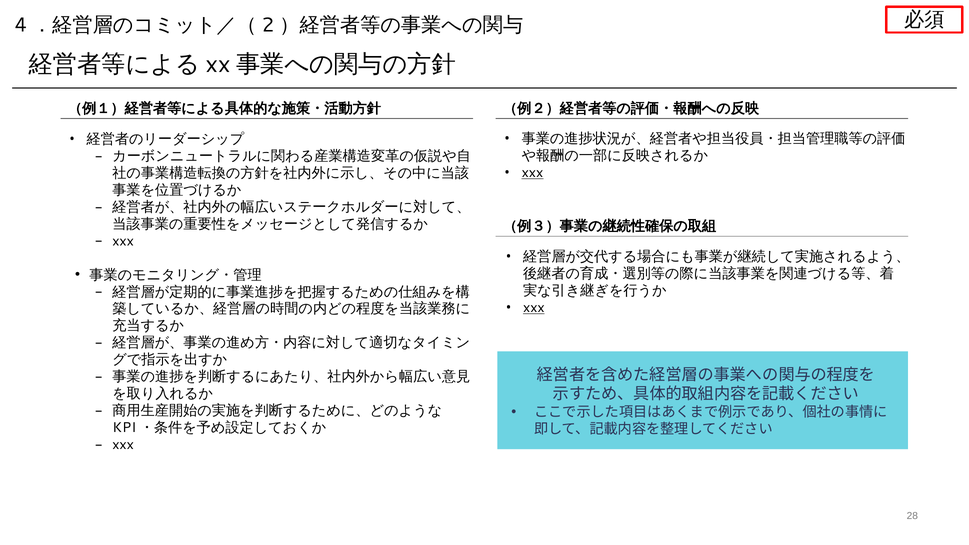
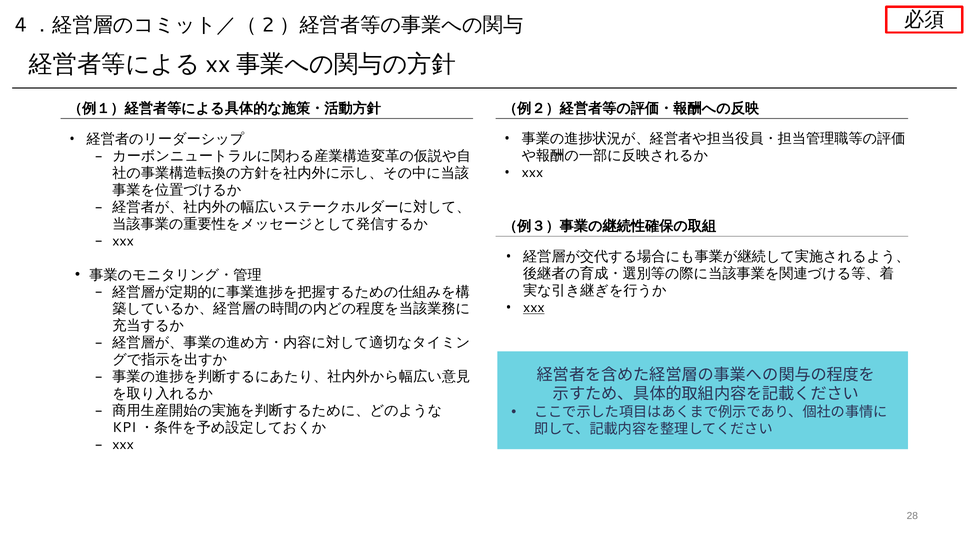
xxx at (532, 173) underline: present -> none
